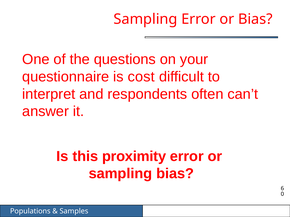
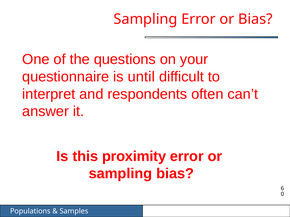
cost: cost -> until
